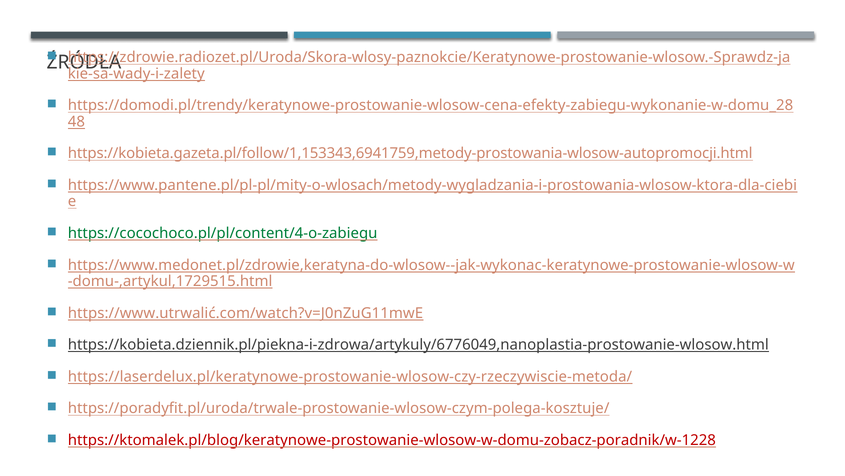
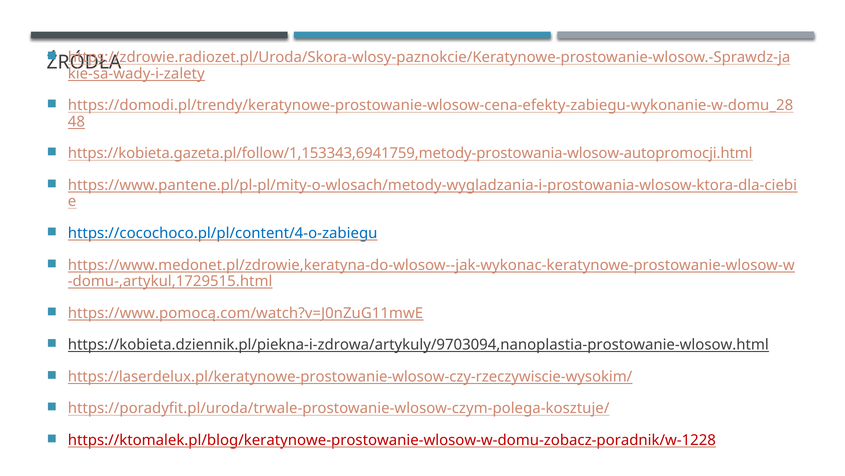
https://cocochoco.pl/pl/content/4-o-zabiegu colour: green -> blue
https://www.utrwalić.com/watch?v=J0nZuG11mwE: https://www.utrwalić.com/watch?v=J0nZuG11mwE -> https://www.pomocą.com/watch?v=J0nZuG11mwE
https://kobieta.dziennik.pl/piekna-i-zdrowa/artykuly/6776049,nanoplastia-prostowanie-wlosow.html: https://kobieta.dziennik.pl/piekna-i-zdrowa/artykuly/6776049,nanoplastia-prostowanie-wlosow.html -> https://kobieta.dziennik.pl/piekna-i-zdrowa/artykuly/9703094,nanoplastia-prostowanie-wlosow.html
https://laserdelux.pl/keratynowe-prostowanie-wlosow-czy-rzeczywiscie-metoda/: https://laserdelux.pl/keratynowe-prostowanie-wlosow-czy-rzeczywiscie-metoda/ -> https://laserdelux.pl/keratynowe-prostowanie-wlosow-czy-rzeczywiscie-wysokim/
